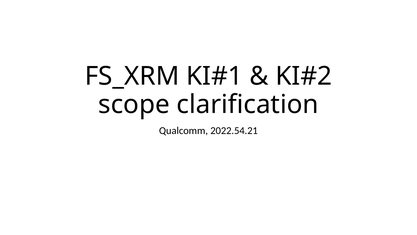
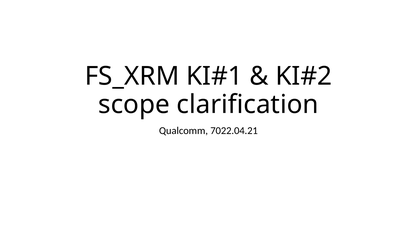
2022.54.21: 2022.54.21 -> 7022.04.21
